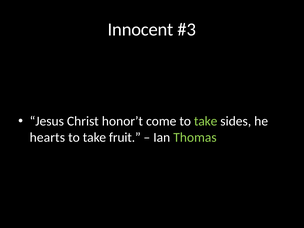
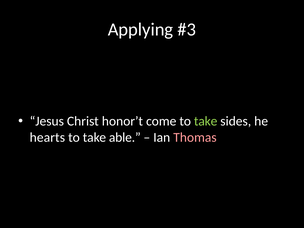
Innocent: Innocent -> Applying
fruit: fruit -> able
Thomas colour: light green -> pink
